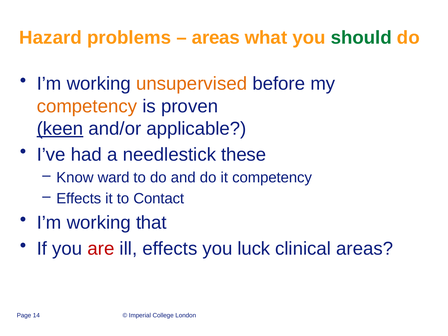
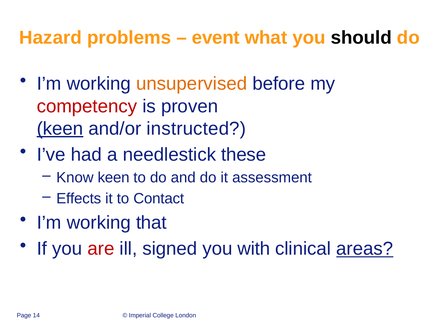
areas at (216, 38): areas -> event
should colour: green -> black
competency at (87, 106) colour: orange -> red
applicable: applicable -> instructed
Know ward: ward -> keen
it competency: competency -> assessment
ill effects: effects -> signed
luck: luck -> with
areas at (365, 249) underline: none -> present
